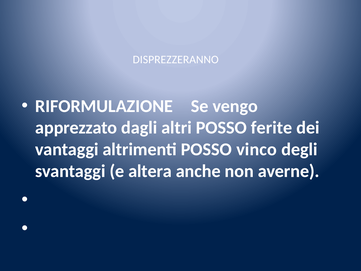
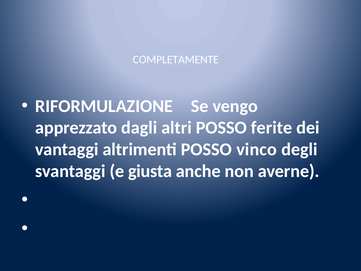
DISPREZZERANNO: DISPREZZERANNO -> COMPLETAMENTE
altera: altera -> giusta
